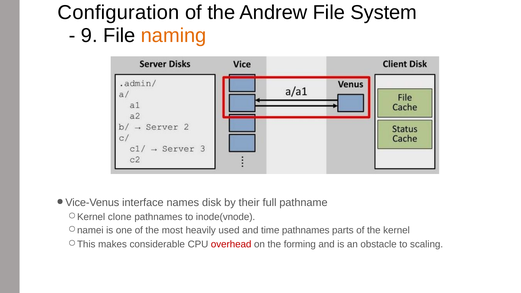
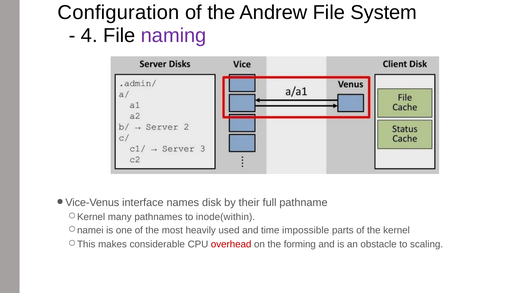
9: 9 -> 4
naming colour: orange -> purple
clone: clone -> many
inode(vnode: inode(vnode -> inode(within
time pathnames: pathnames -> impossible
